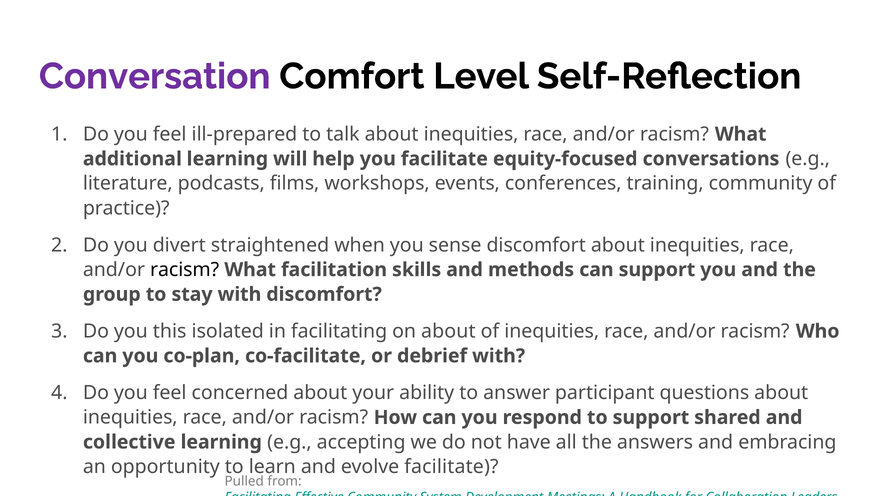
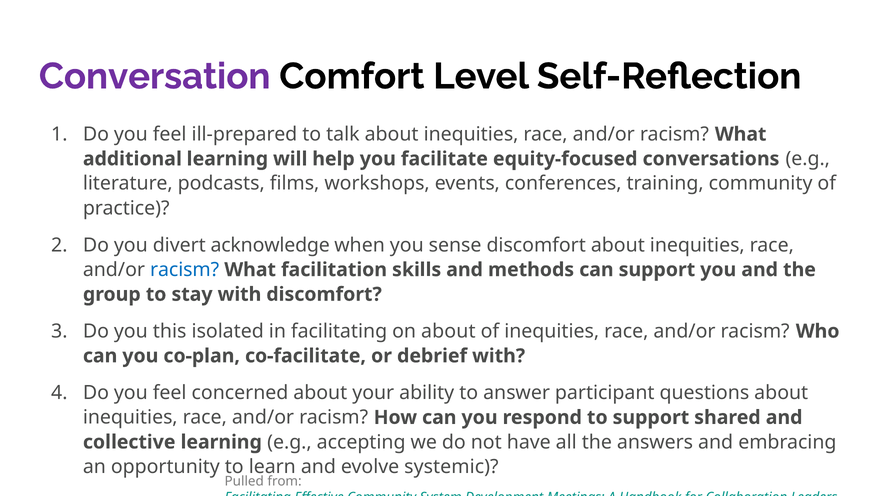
straightened: straightened -> acknowledge
racism at (185, 269) colour: black -> blue
evolve facilitate: facilitate -> systemic
